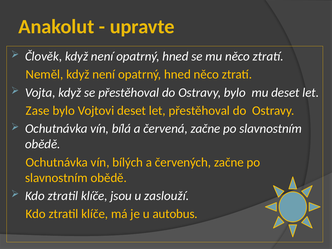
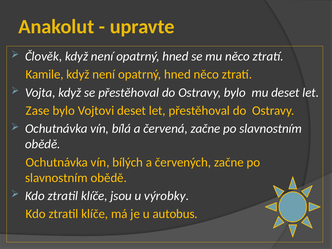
Neměl: Neměl -> Kamile
zaslouží: zaslouží -> výrobky
